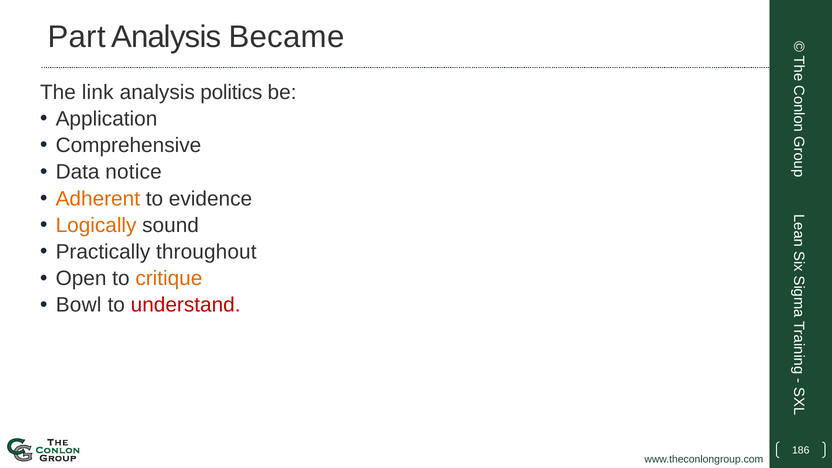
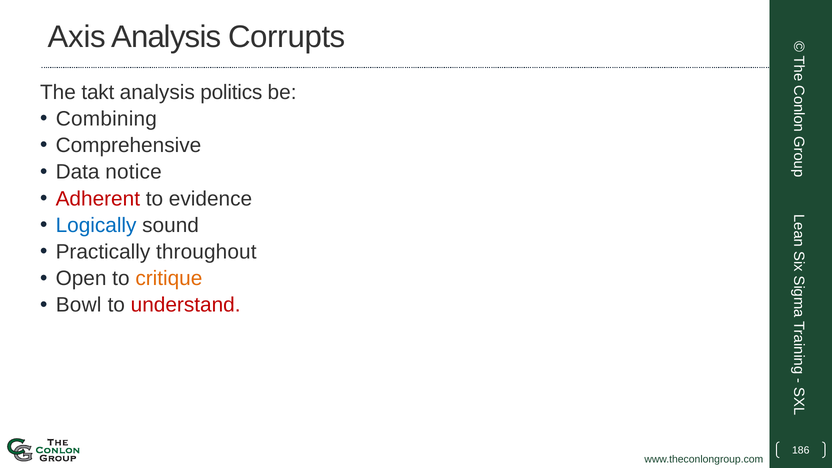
Part: Part -> Axis
Became: Became -> Corrupts
link: link -> takt
Application: Application -> Combining
Adherent colour: orange -> red
Logically colour: orange -> blue
